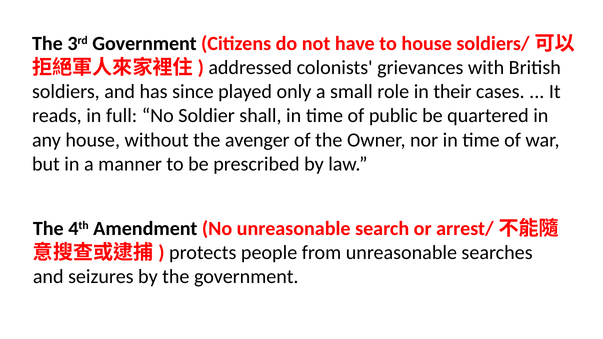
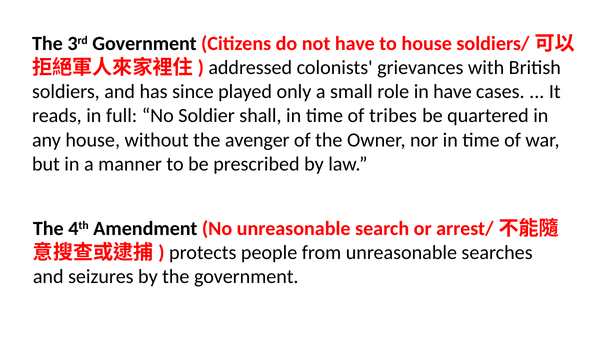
in their: their -> have
public: public -> tribes
